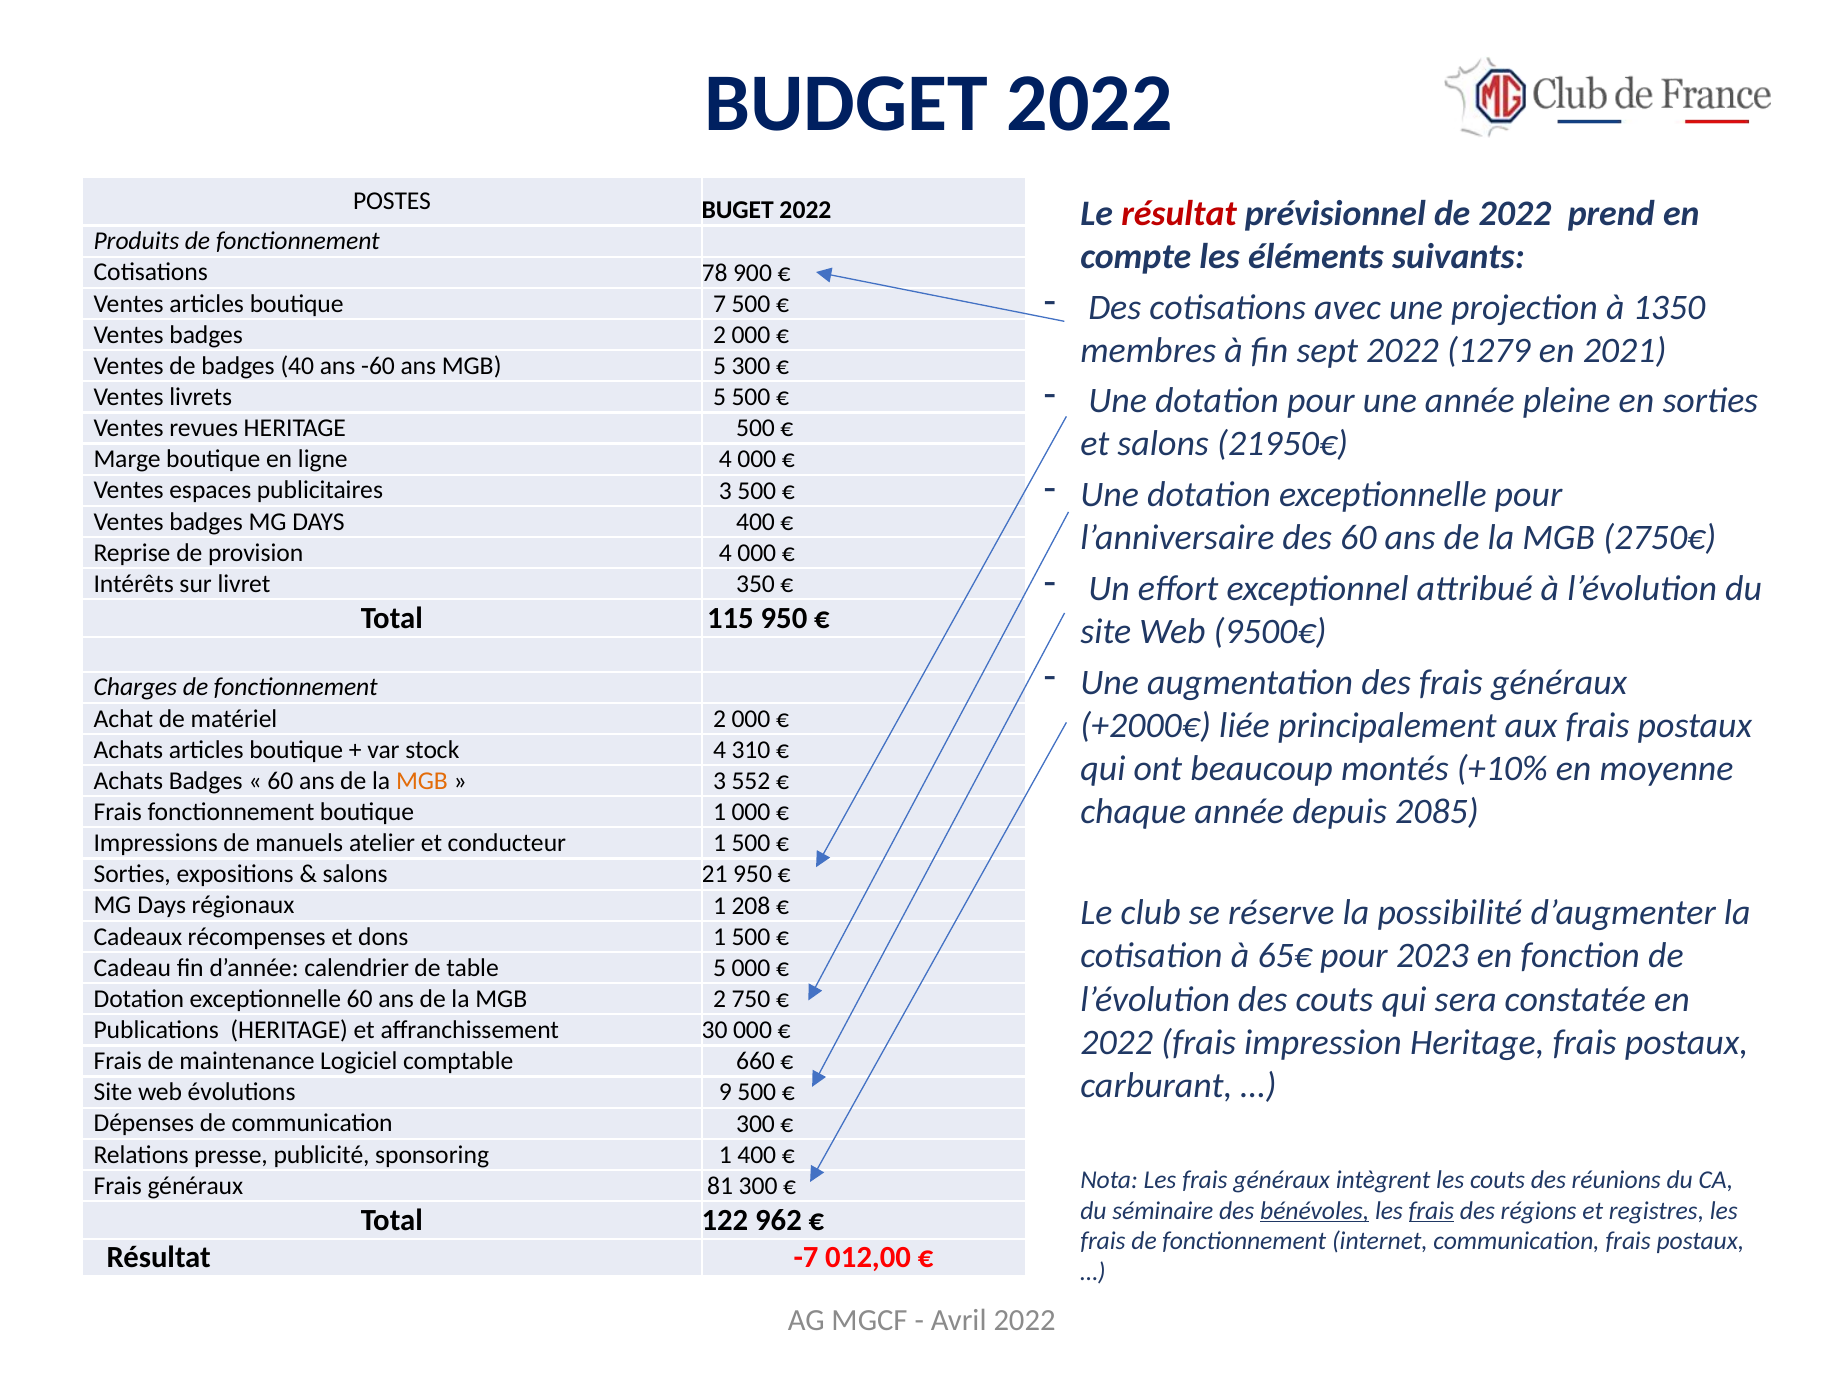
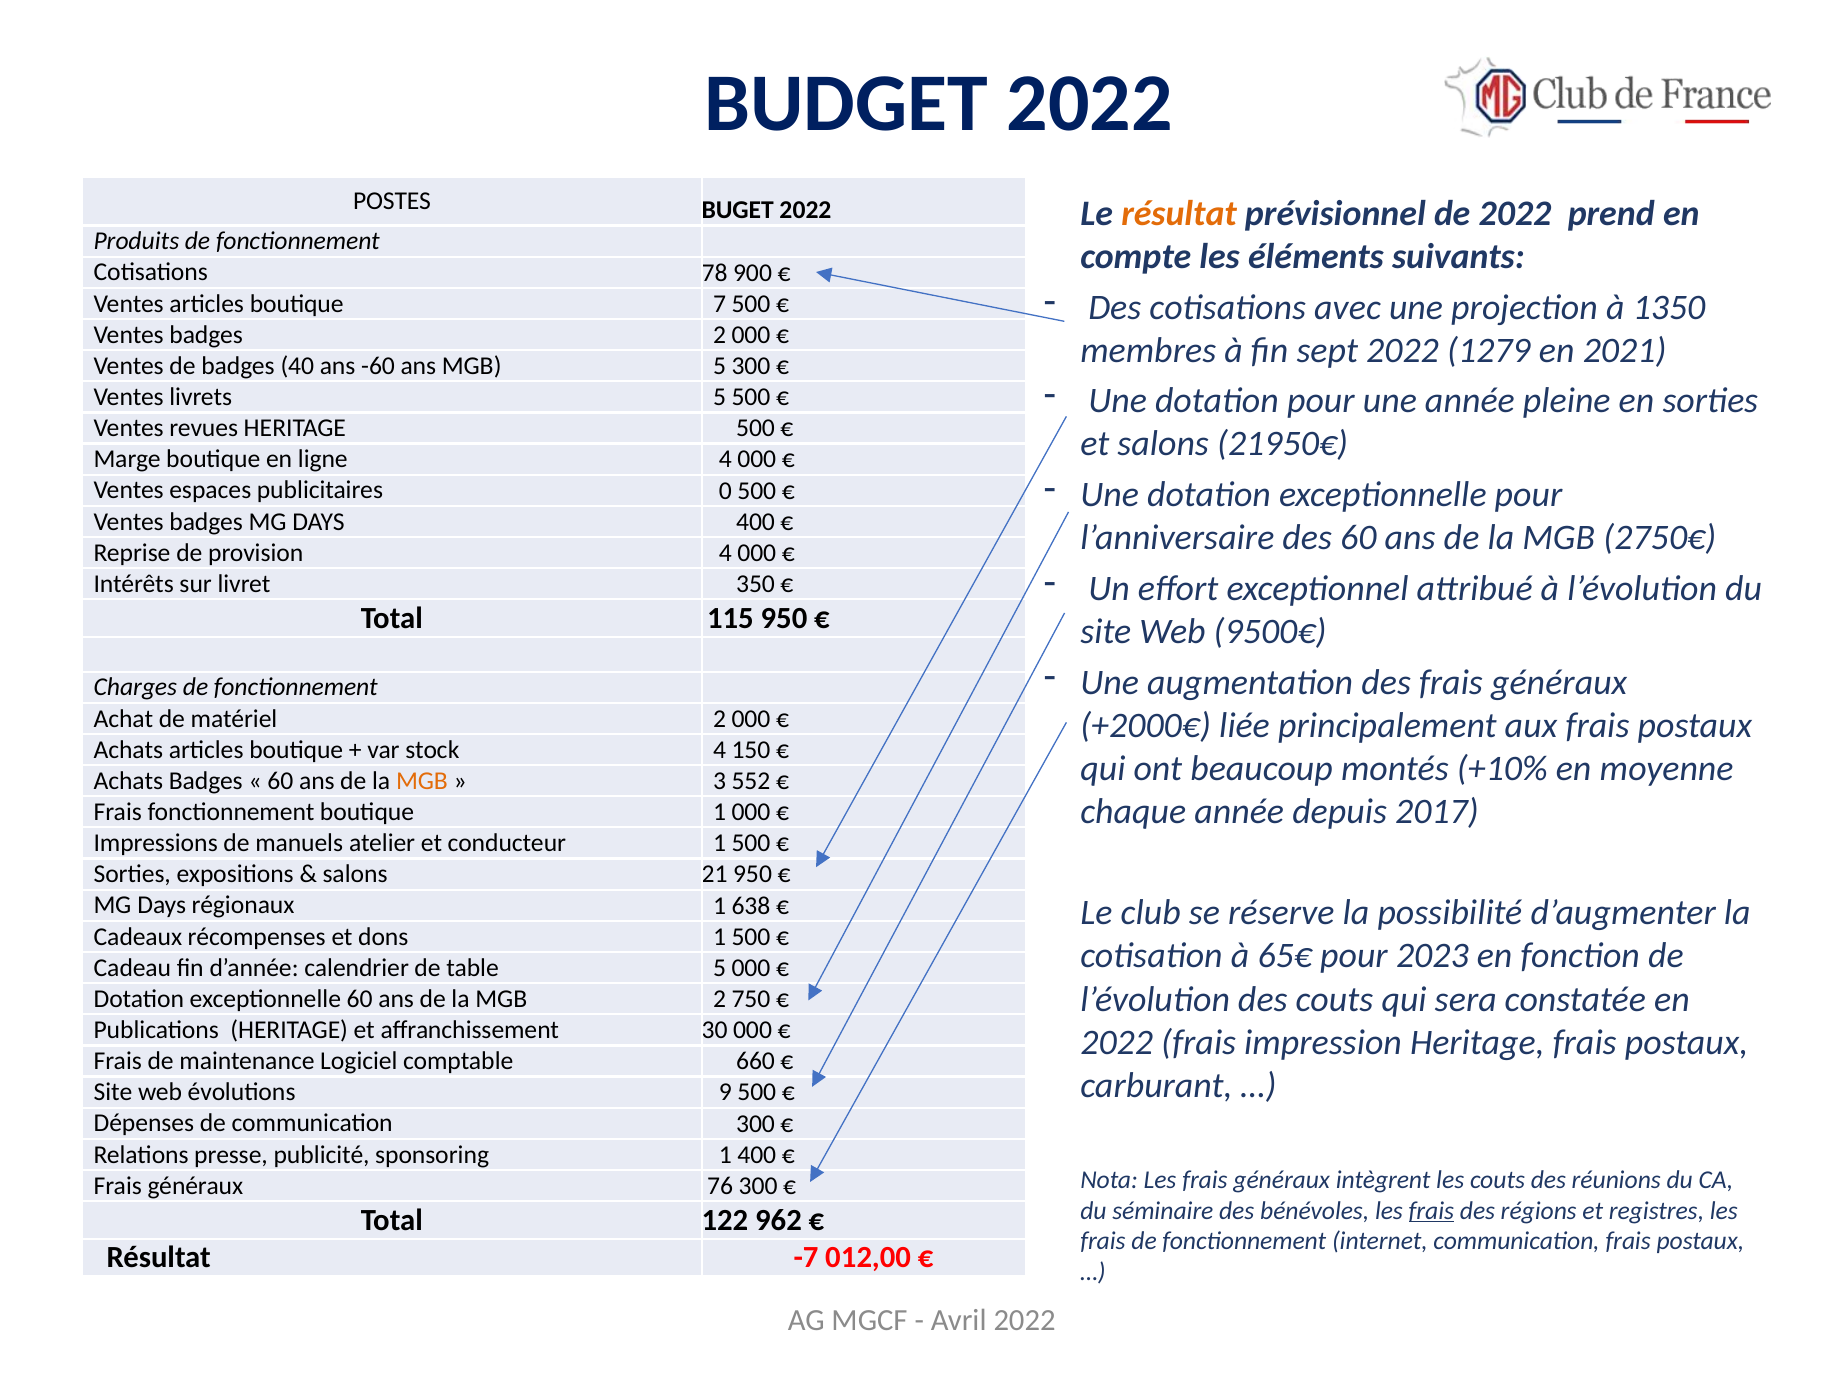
résultat at (1179, 213) colour: red -> orange
publicitaires 3: 3 -> 0
310: 310 -> 150
2085: 2085 -> 2017
208: 208 -> 638
81: 81 -> 76
bénévoles underline: present -> none
